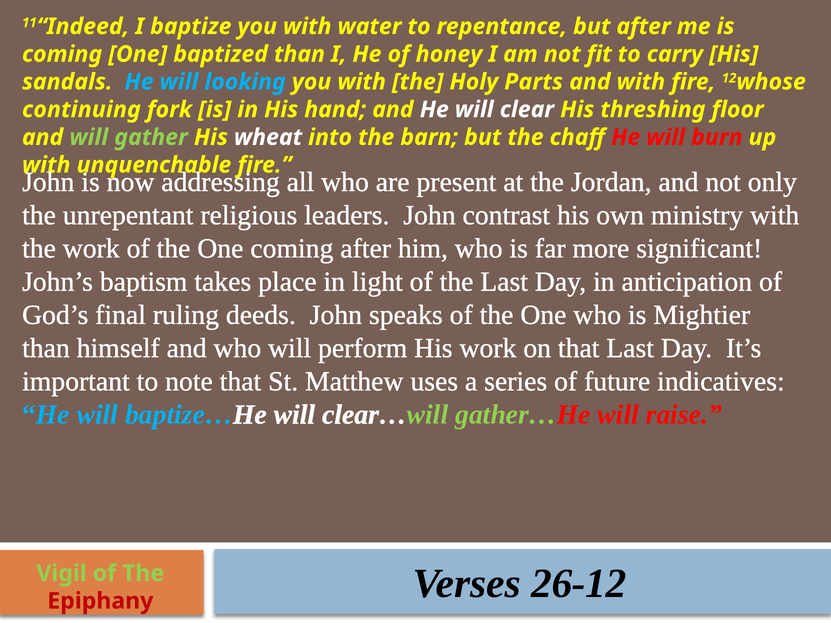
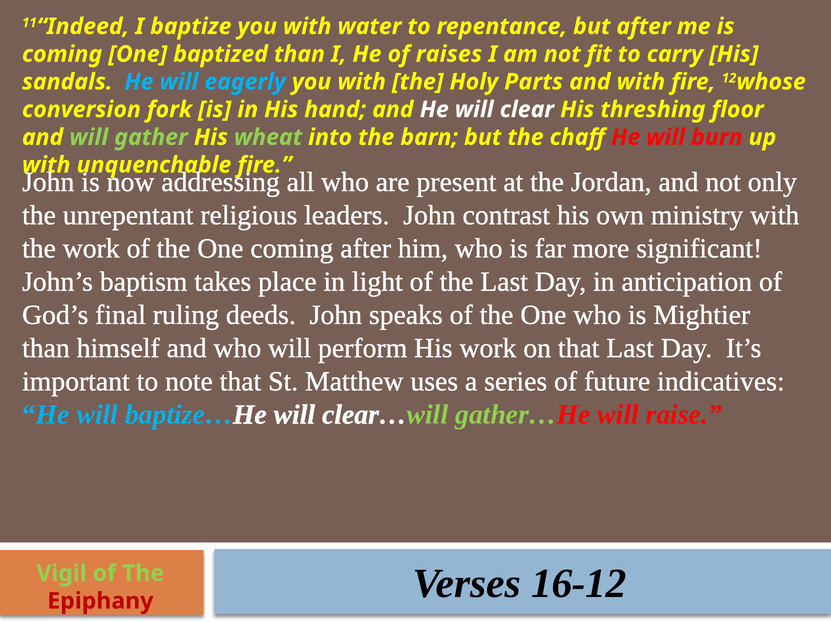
honey: honey -> raises
looking: looking -> eagerly
continuing: continuing -> conversion
wheat colour: white -> light green
26-12: 26-12 -> 16-12
